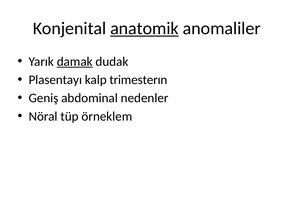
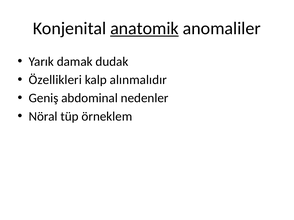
damak underline: present -> none
Plasentayı: Plasentayı -> Özellikleri
trimesterın: trimesterın -> alınmalıdır
